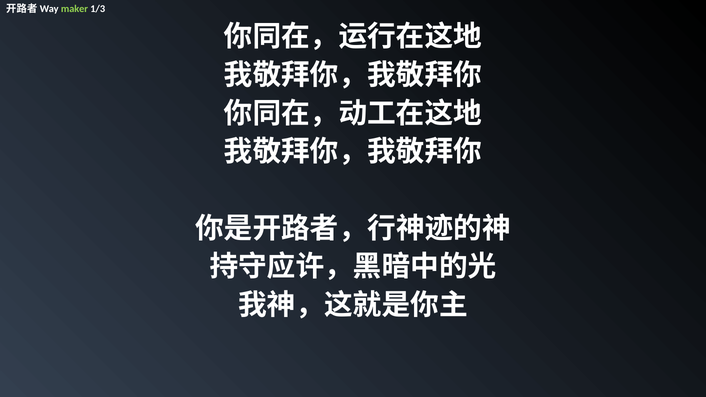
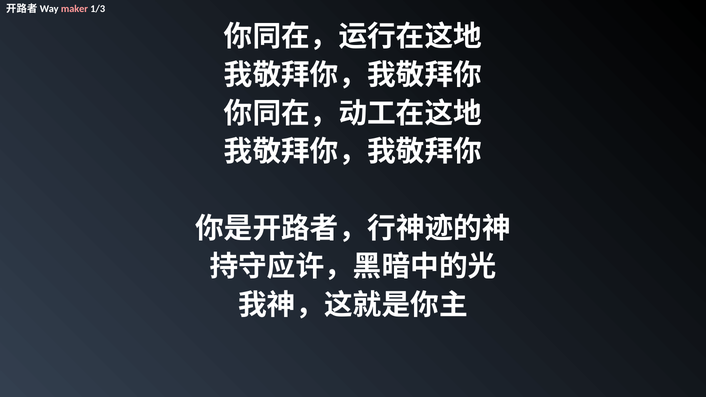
maker colour: light green -> pink
